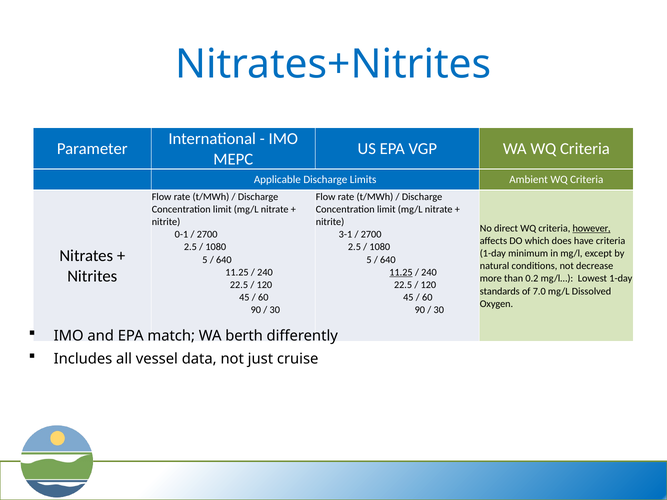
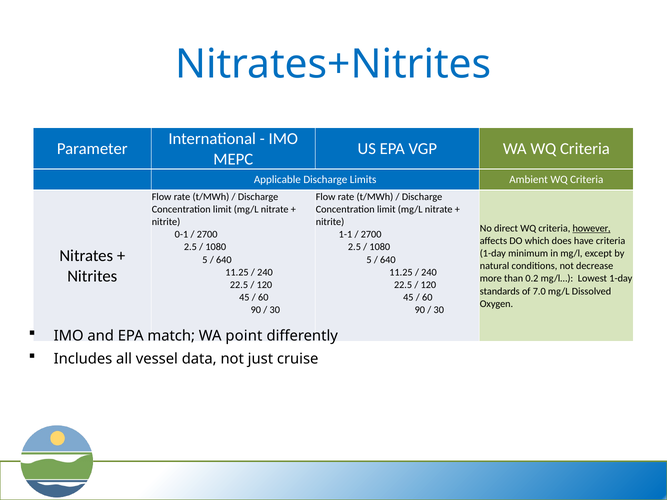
3-1: 3-1 -> 1-1
11.25 at (401, 272) underline: present -> none
berth: berth -> point
